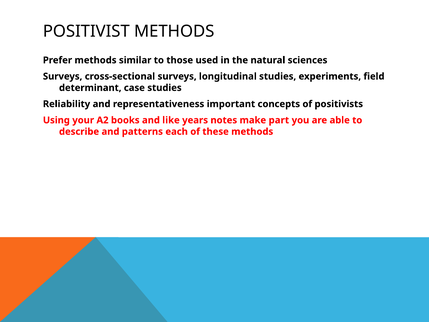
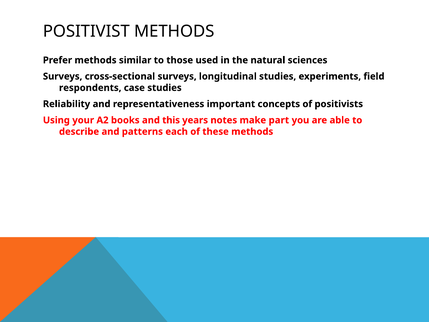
determinant: determinant -> respondents
like: like -> this
